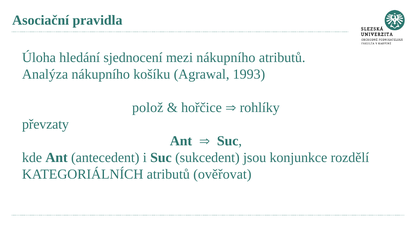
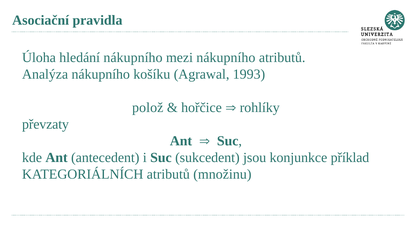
hledání sjednocení: sjednocení -> nákupního
rozdělí: rozdělí -> příklad
ověřovat: ověřovat -> množinu
